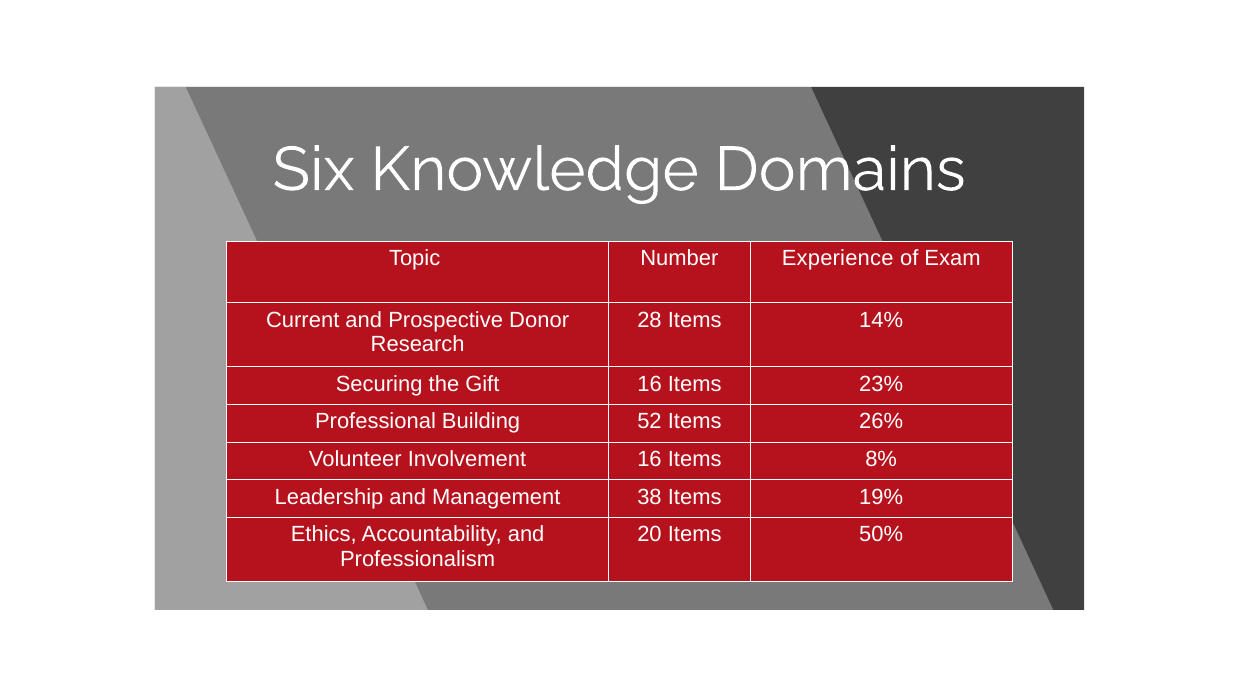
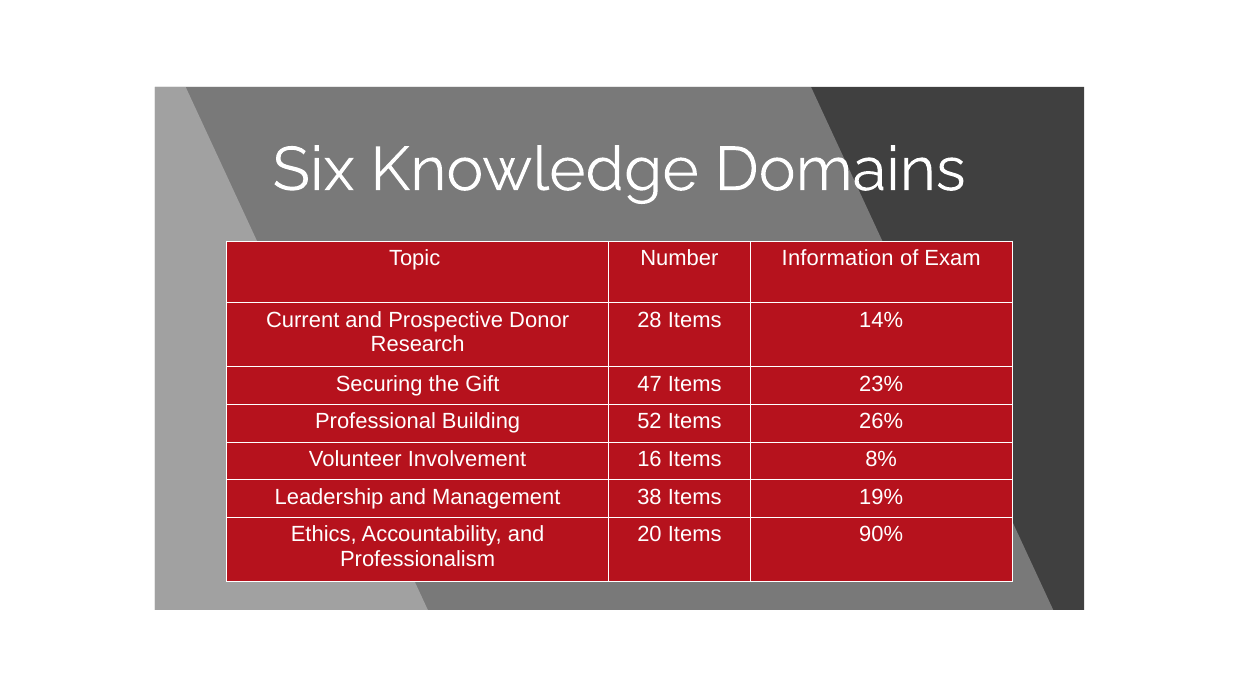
Experience: Experience -> Information
Gift 16: 16 -> 47
50%: 50% -> 90%
